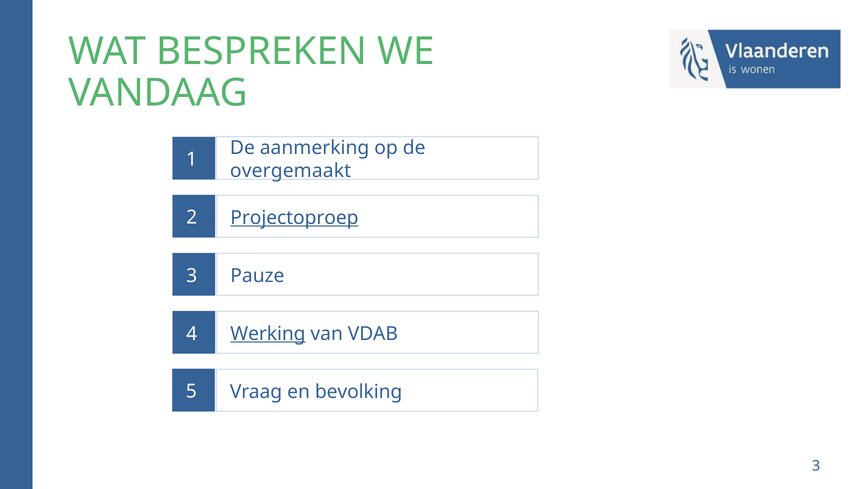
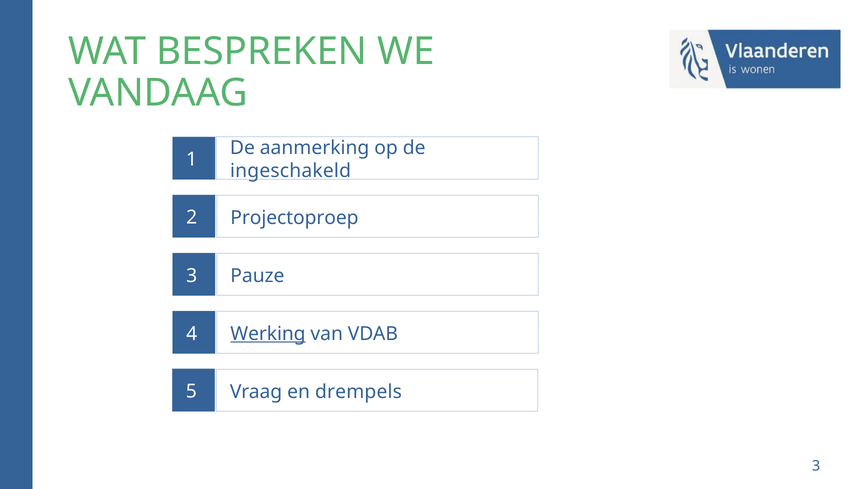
overgemaakt: overgemaakt -> ingeschakeld
Projectoproep underline: present -> none
bevolking: bevolking -> drempels
